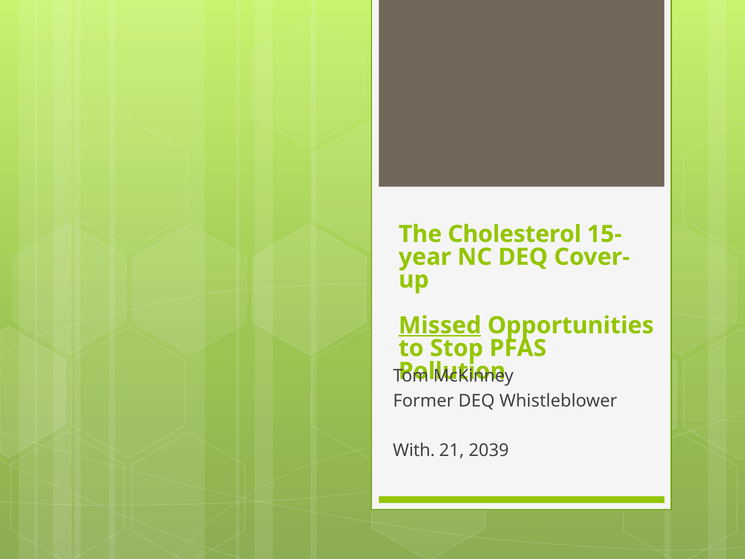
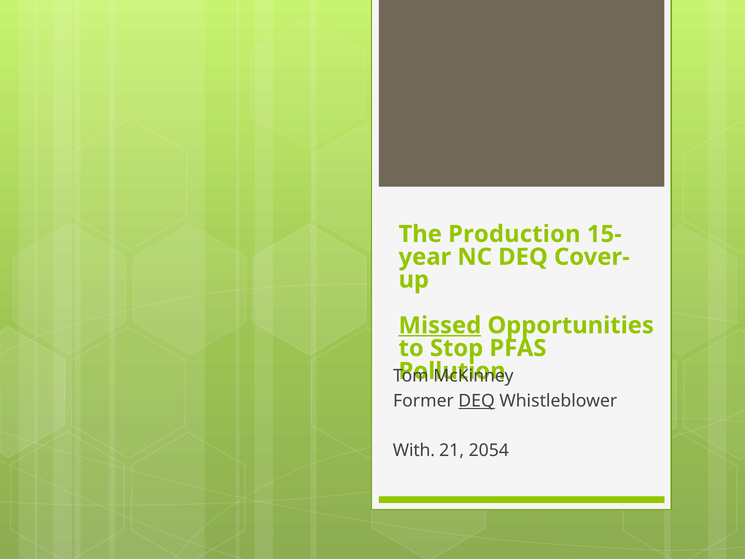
Cholesterol: Cholesterol -> Production
DEQ at (477, 401) underline: none -> present
2039: 2039 -> 2054
